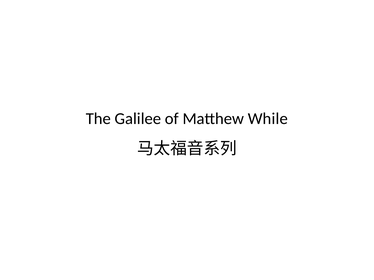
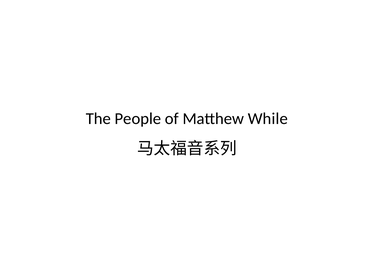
Galilee: Galilee -> People
